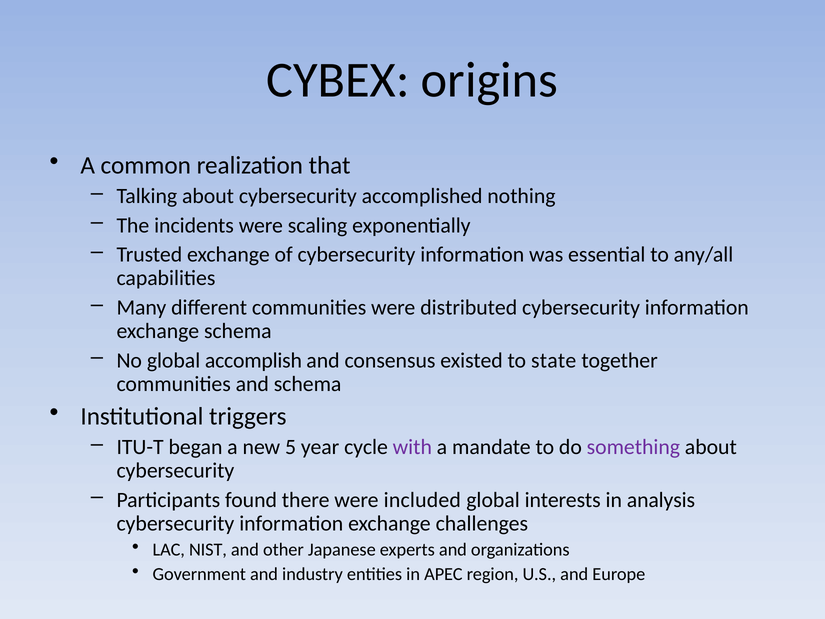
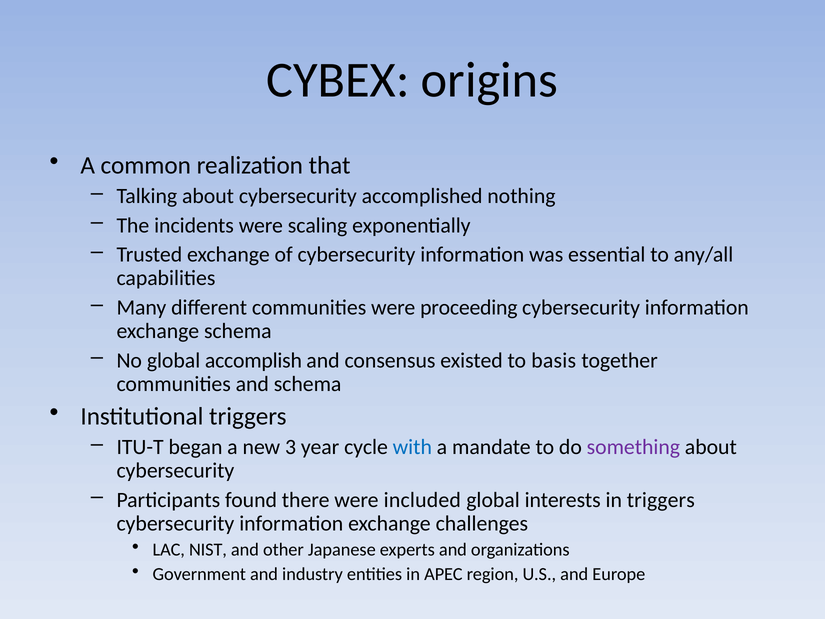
distributed: distributed -> proceeding
state: state -> basis
5: 5 -> 3
with colour: purple -> blue
in analysis: analysis -> triggers
